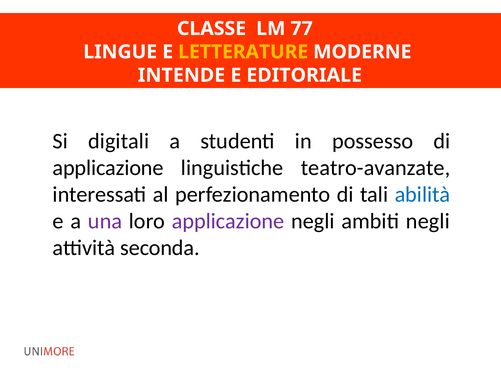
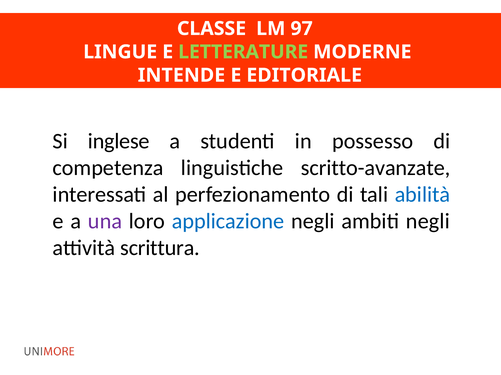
77: 77 -> 97
LETTERATURE colour: yellow -> light green
digitali: digitali -> inglese
applicazione at (108, 168): applicazione -> competenza
teatro-avanzate: teatro-avanzate -> scritto-avanzate
applicazione at (228, 222) colour: purple -> blue
seconda: seconda -> scrittura
